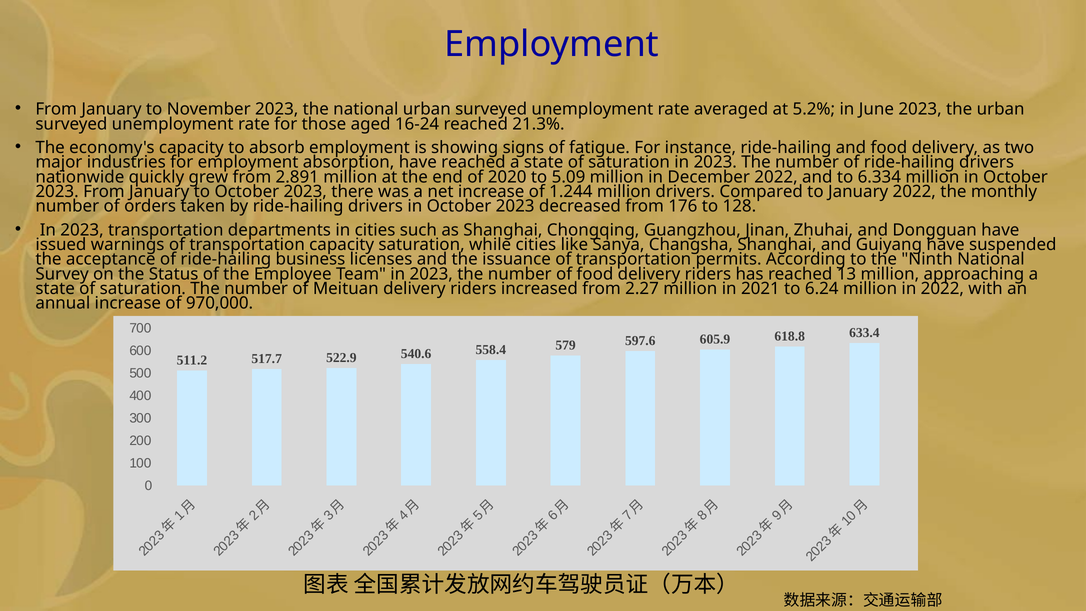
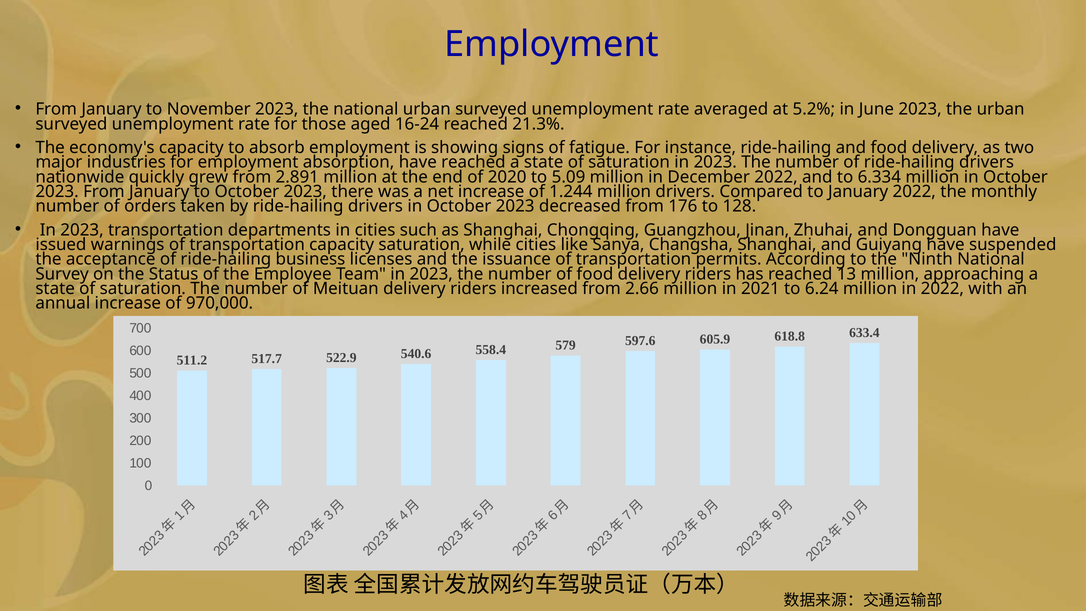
2.27: 2.27 -> 2.66
